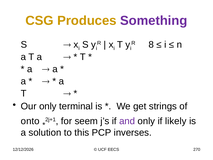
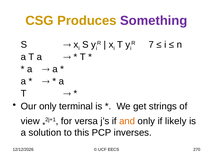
8: 8 -> 7
onto: onto -> view
seem: seem -> versa
and colour: purple -> orange
